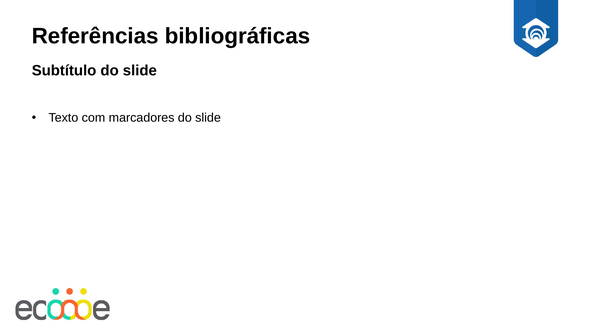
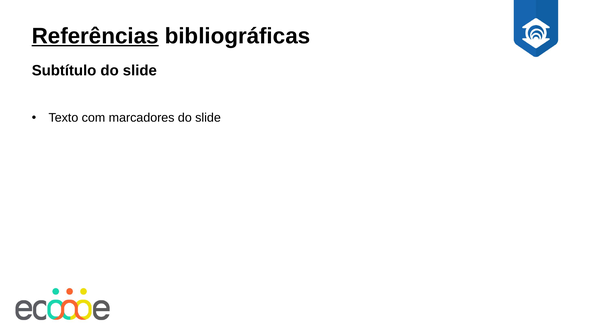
Referências underline: none -> present
